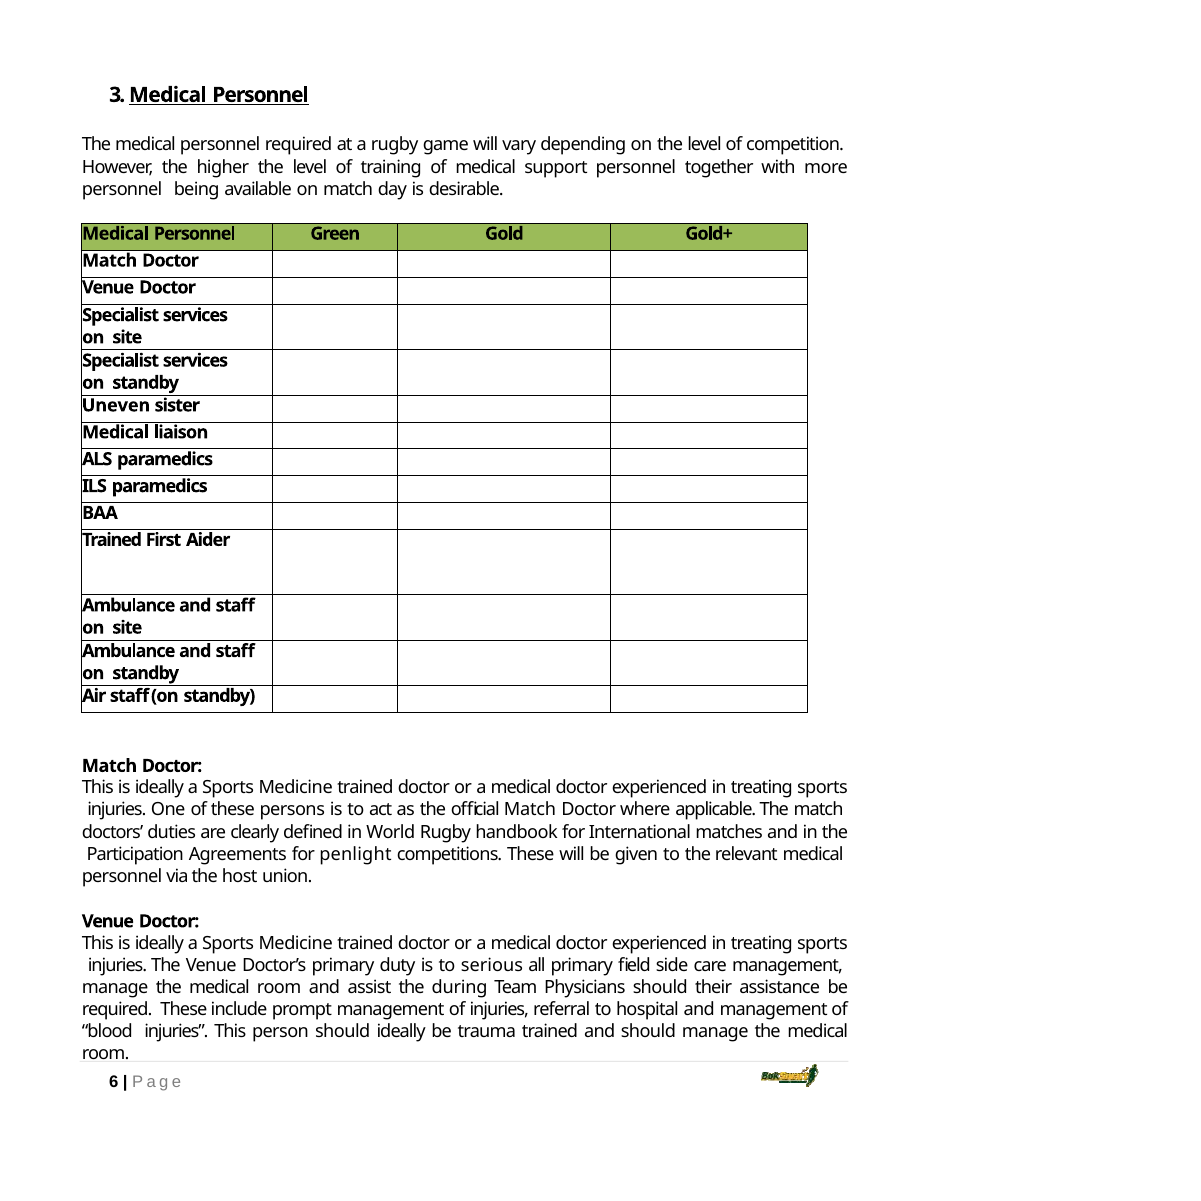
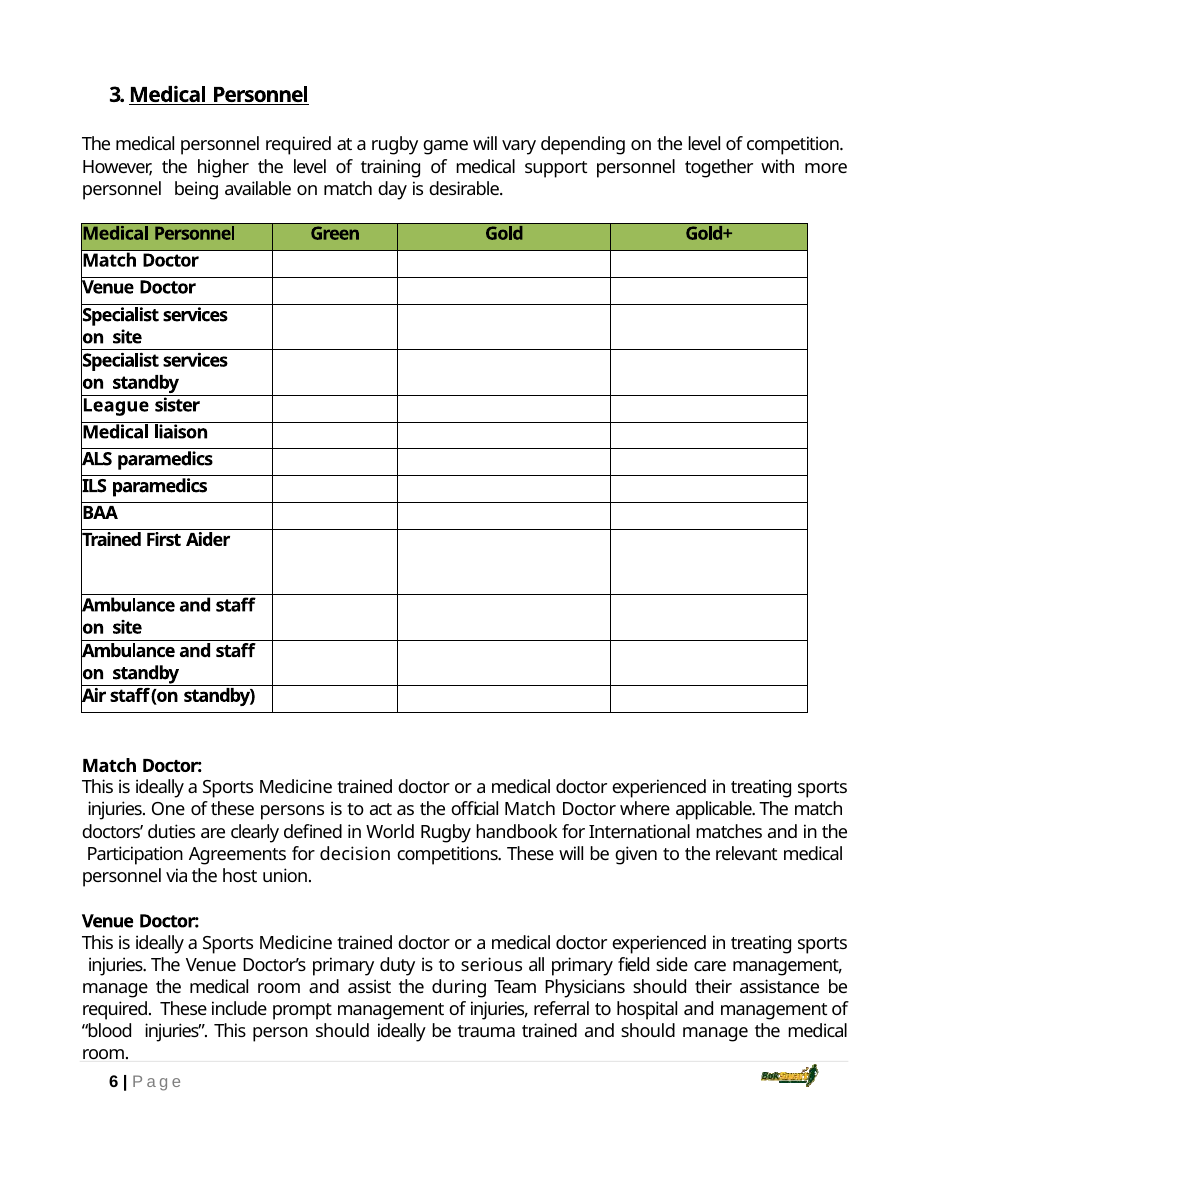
Uneven: Uneven -> League
penlight: penlight -> decision
